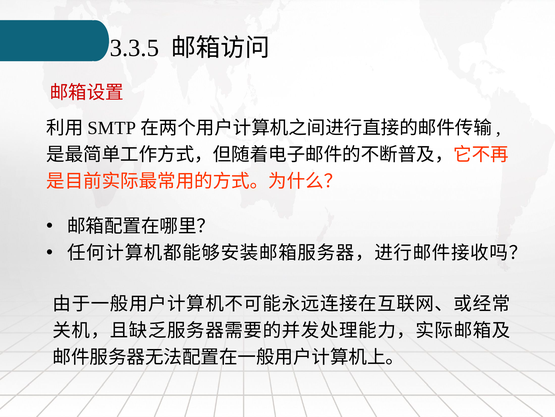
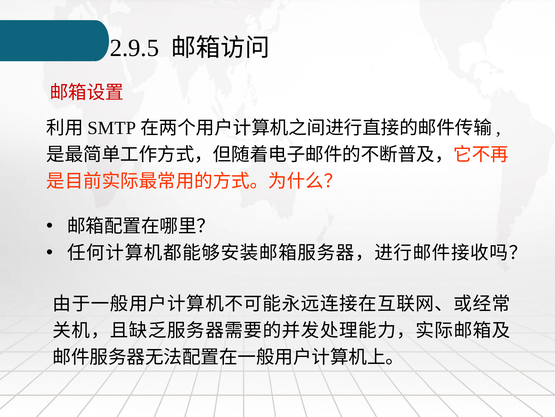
3.3.5: 3.3.5 -> 2.9.5
